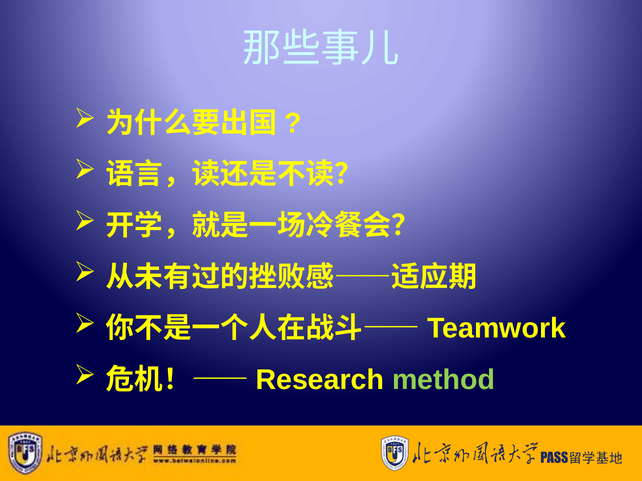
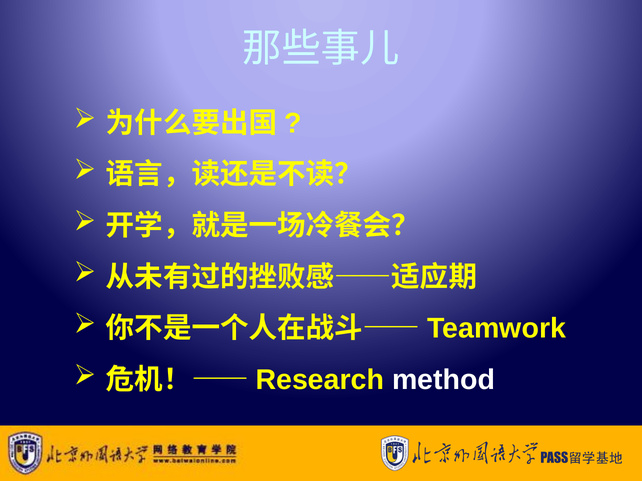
method colour: light green -> white
